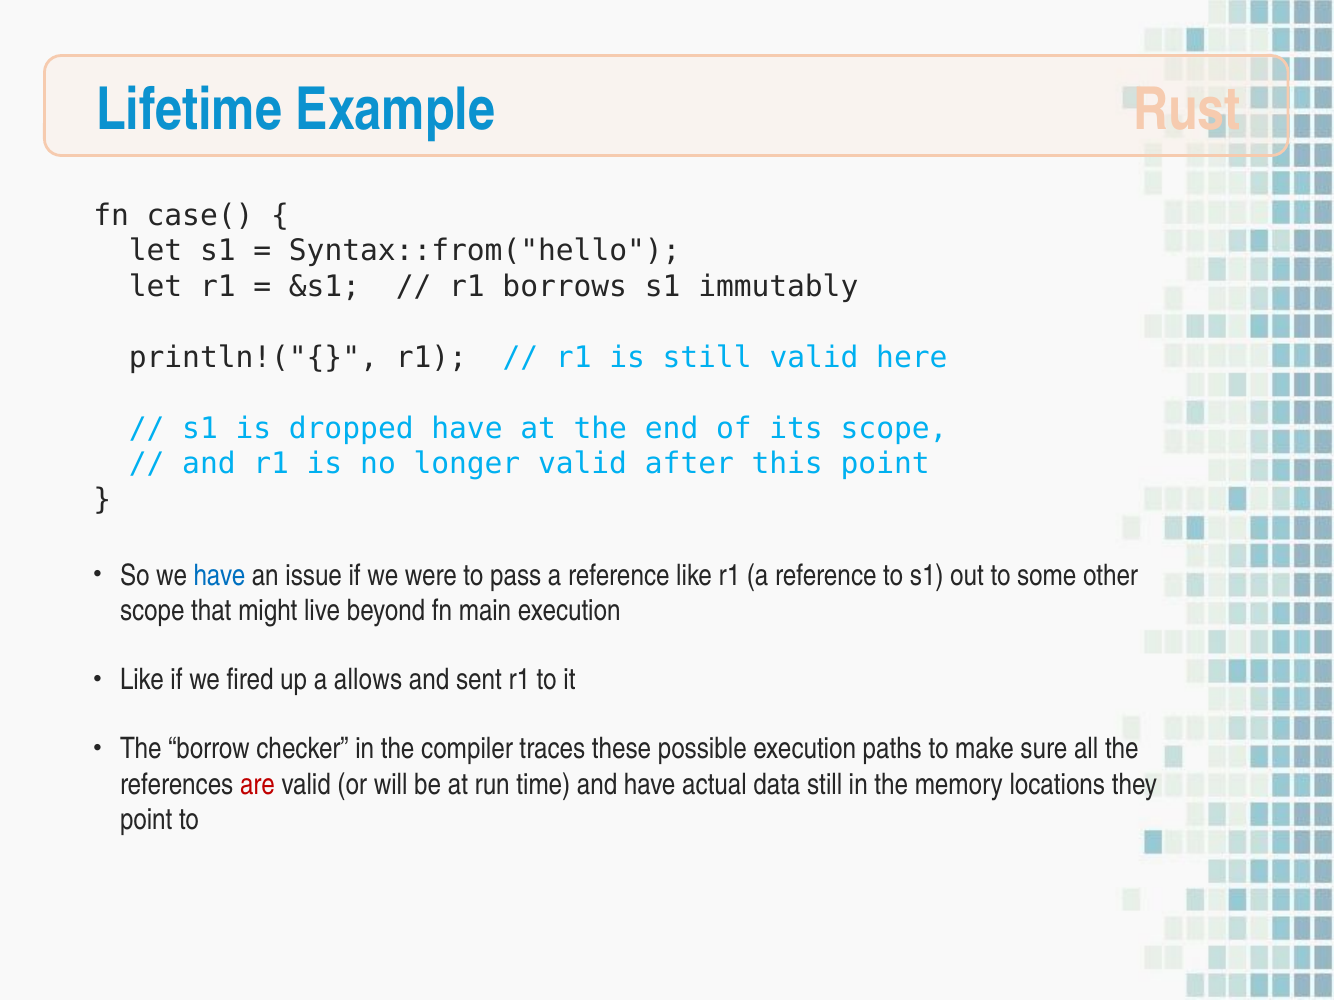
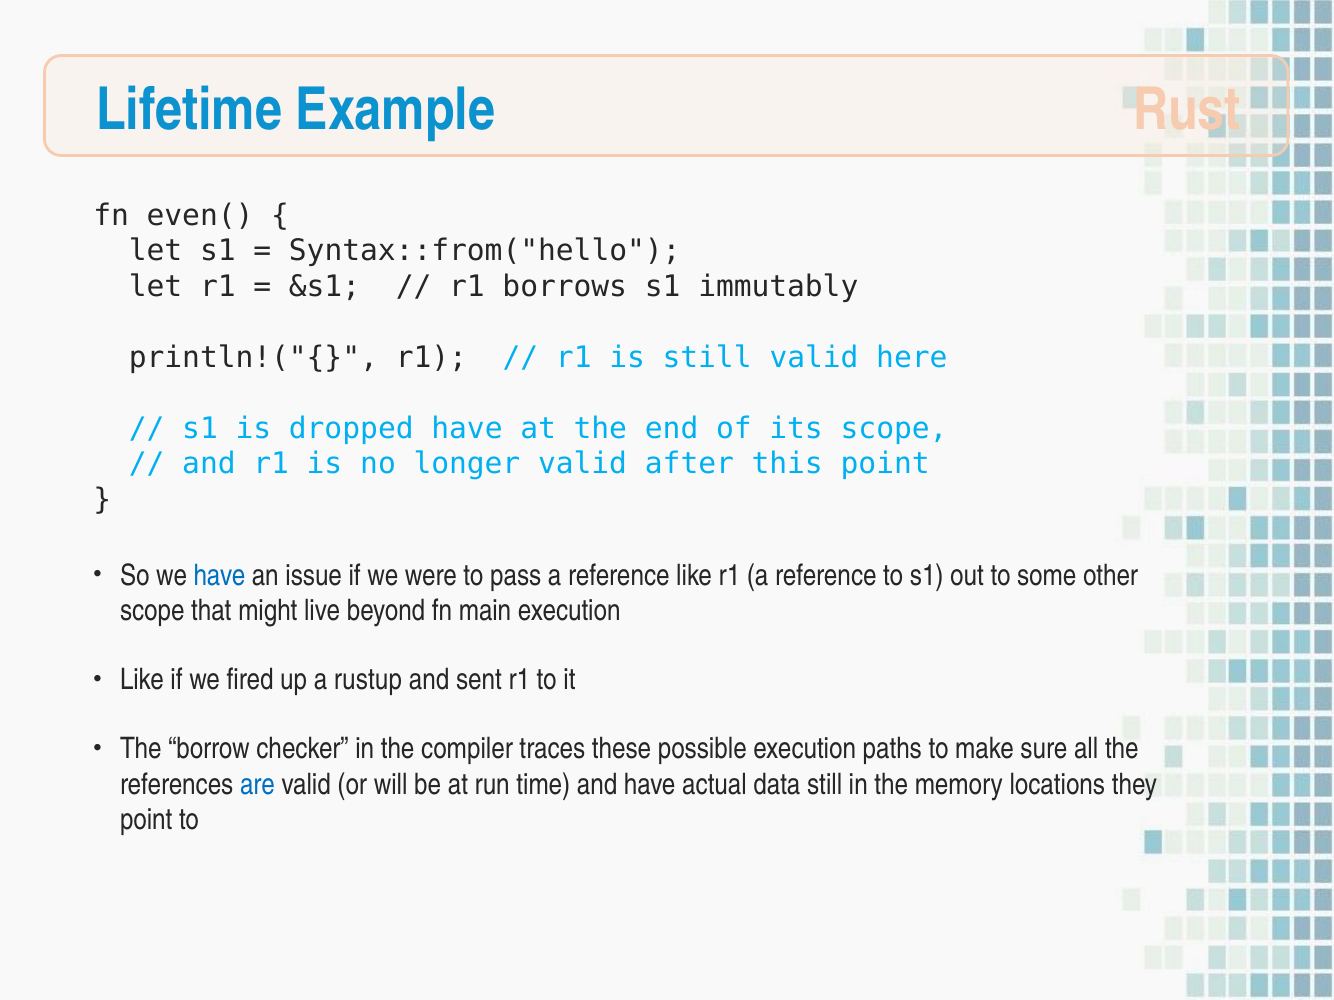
case(: case( -> even(
allows: allows -> rustup
are colour: red -> blue
